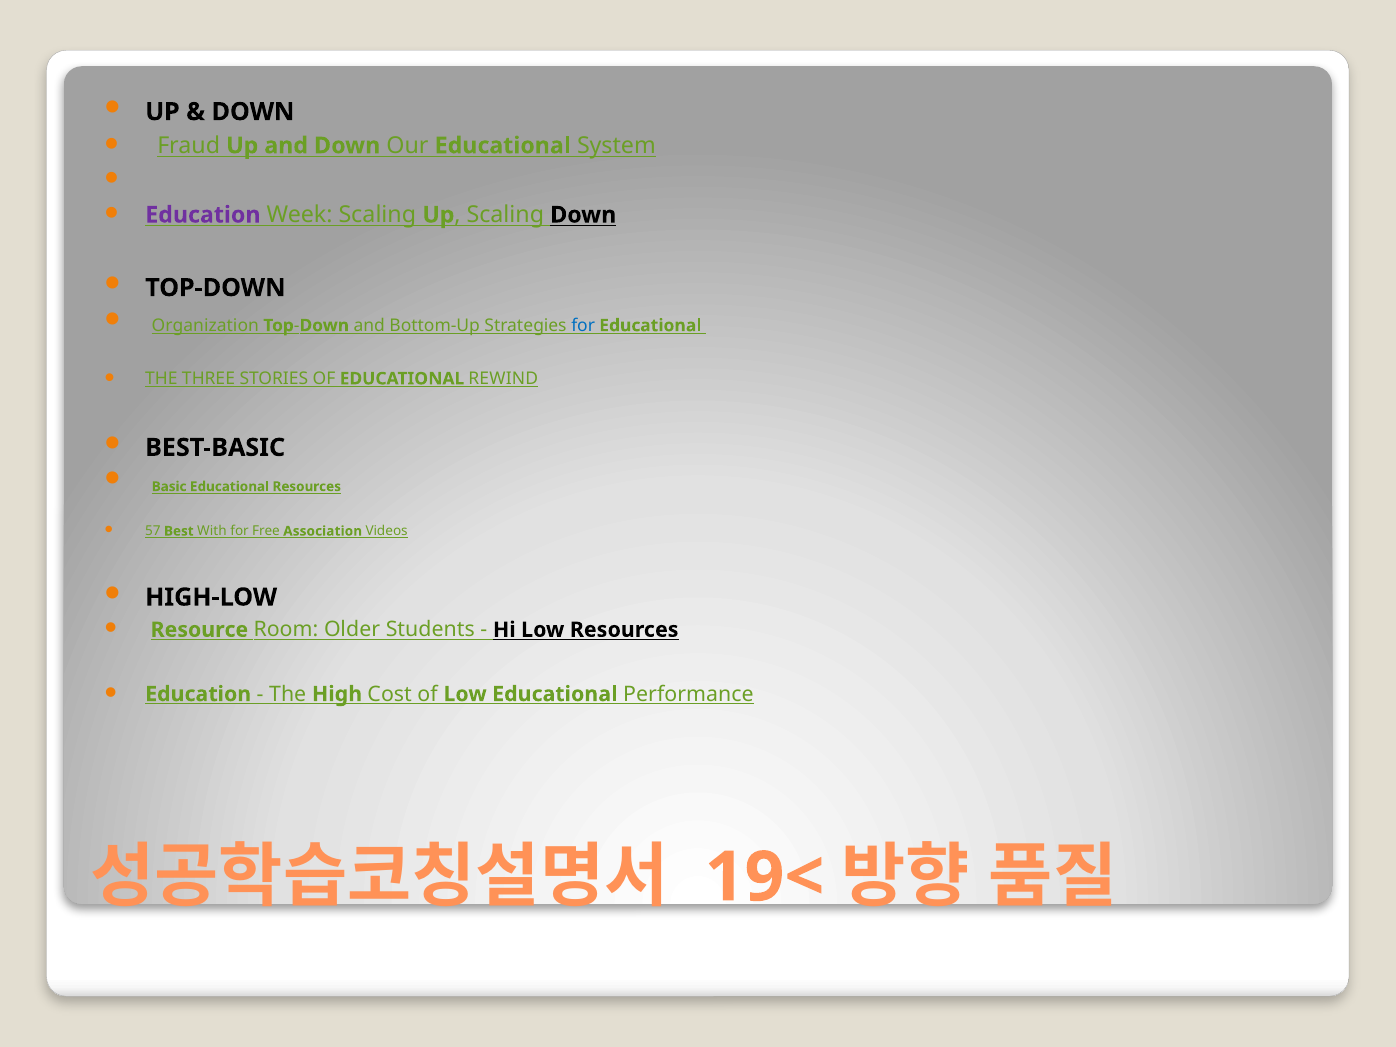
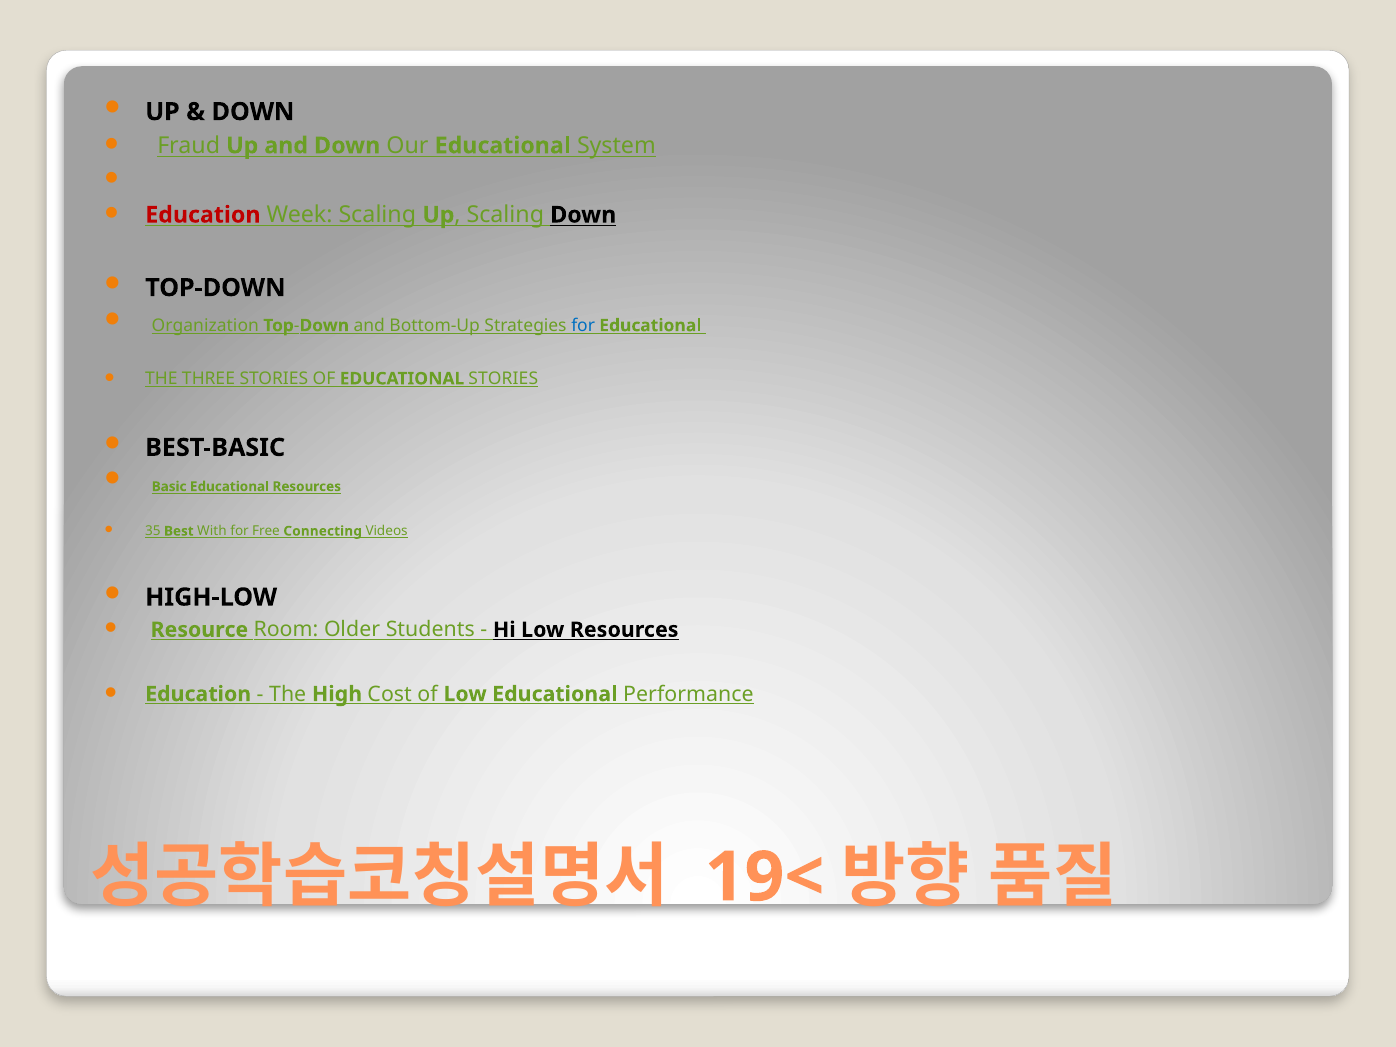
Education at (203, 215) colour: purple -> red
EDUCATIONAL REWIND: REWIND -> STORIES
57: 57 -> 35
Association: Association -> Connecting
